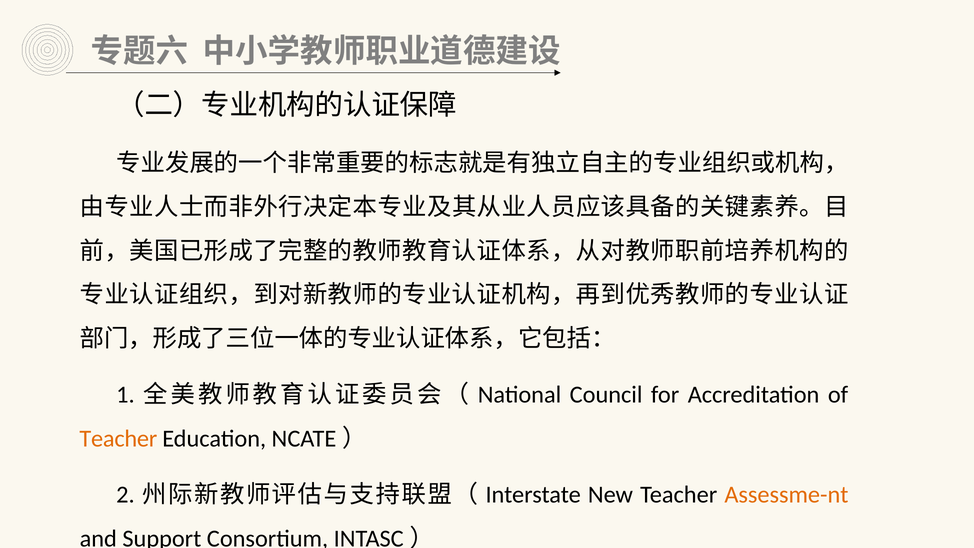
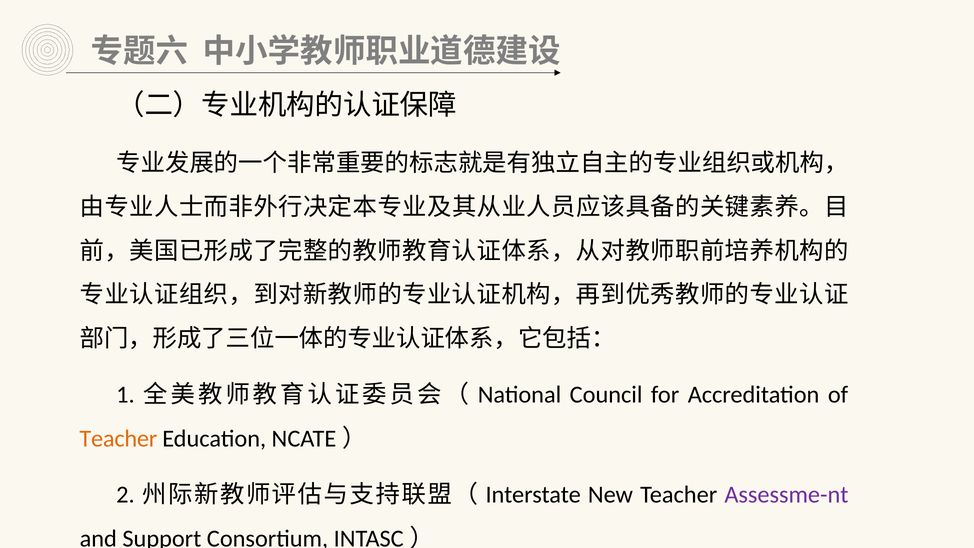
Assessme-nt colour: orange -> purple
